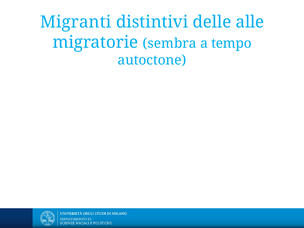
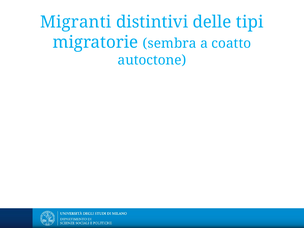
alle: alle -> tipi
tempo: tempo -> coatto
